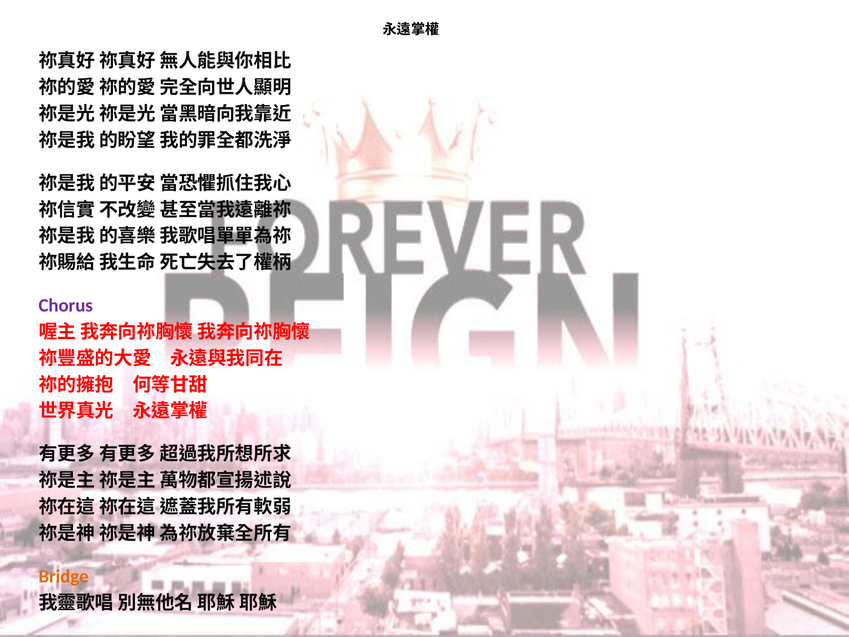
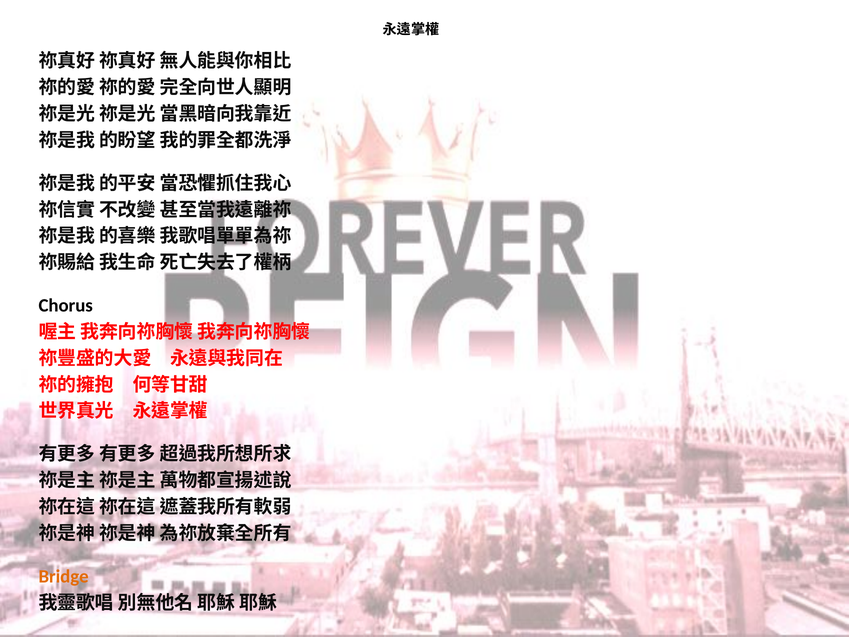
Chorus colour: purple -> black
